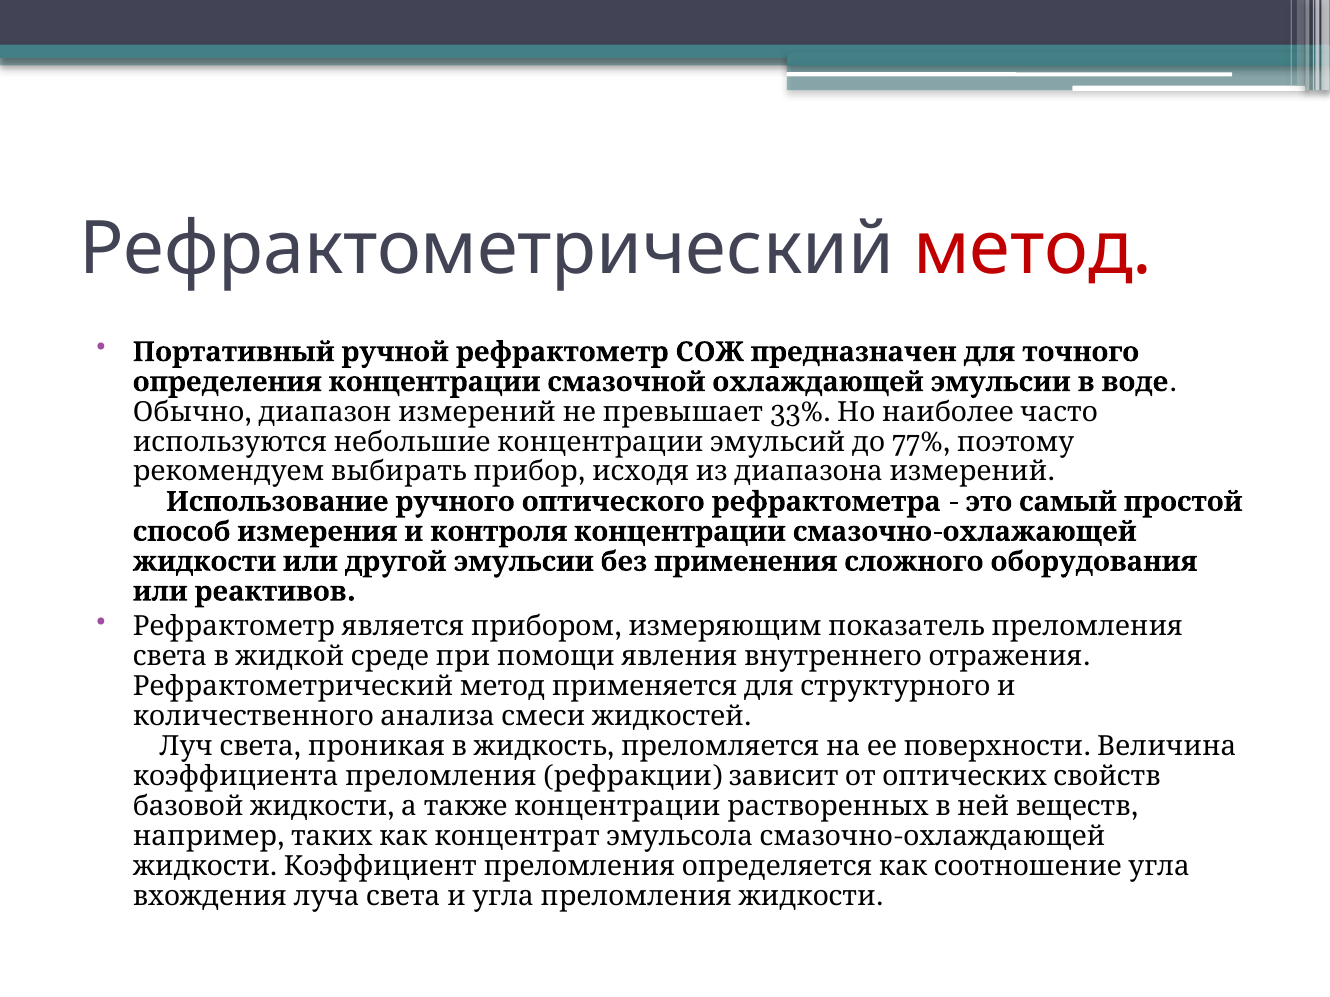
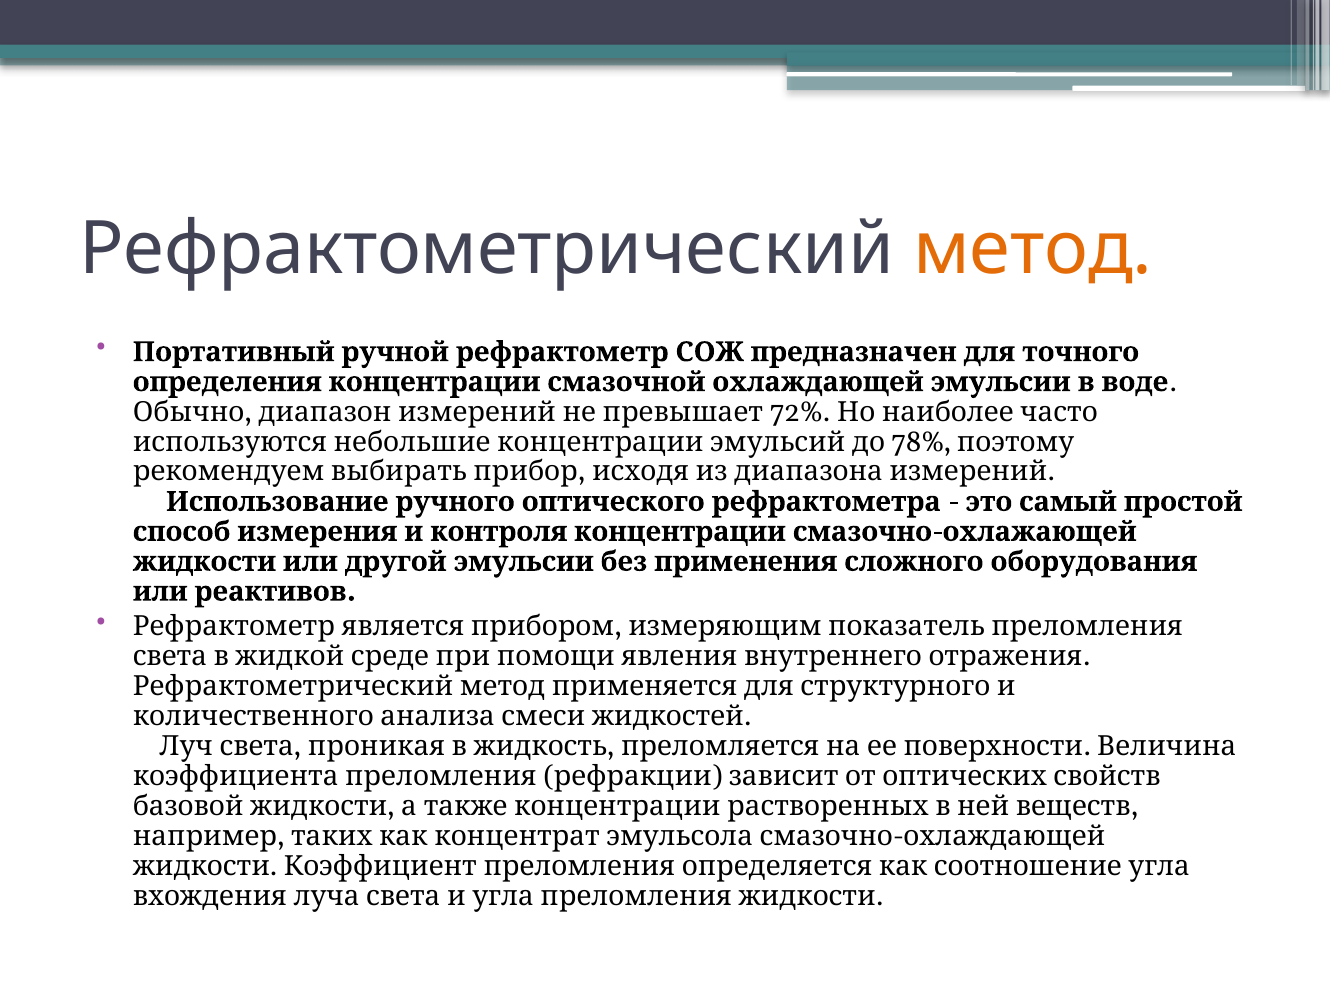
метод colour: red -> orange
33%: 33% -> 72%
77%: 77% -> 78%
